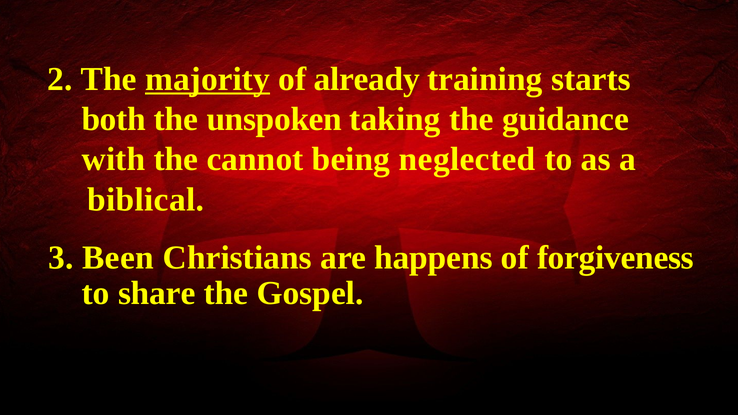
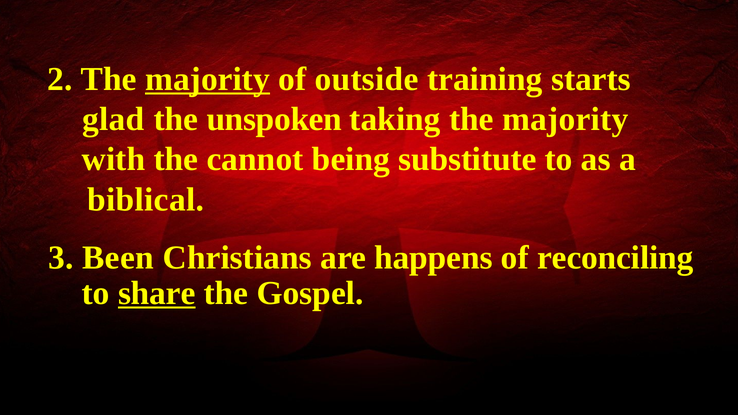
already: already -> outside
both: both -> glad
taking the guidance: guidance -> majority
neglected: neglected -> substitute
forgiveness: forgiveness -> reconciling
share underline: none -> present
